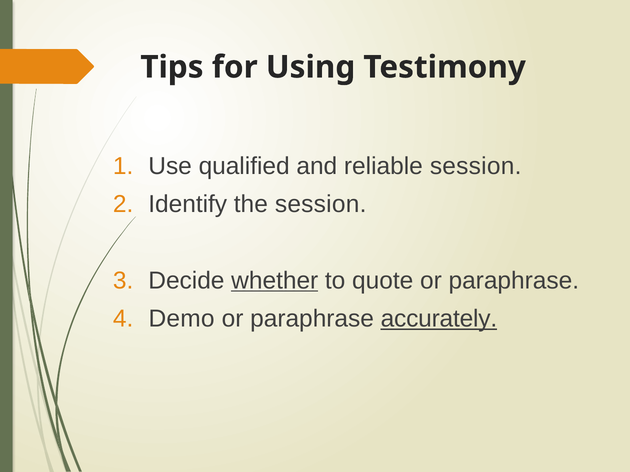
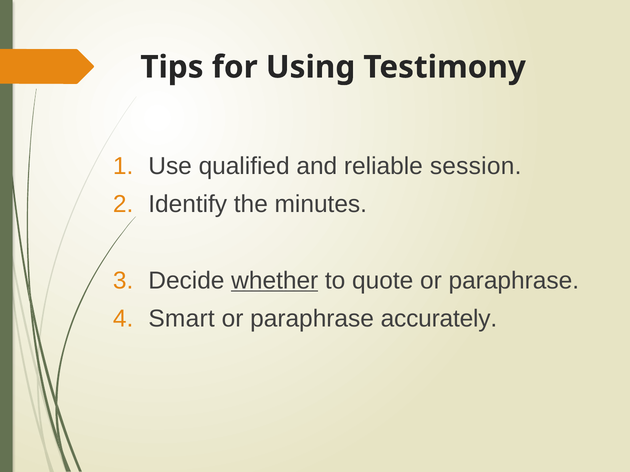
the session: session -> minutes
Demo: Demo -> Smart
accurately underline: present -> none
